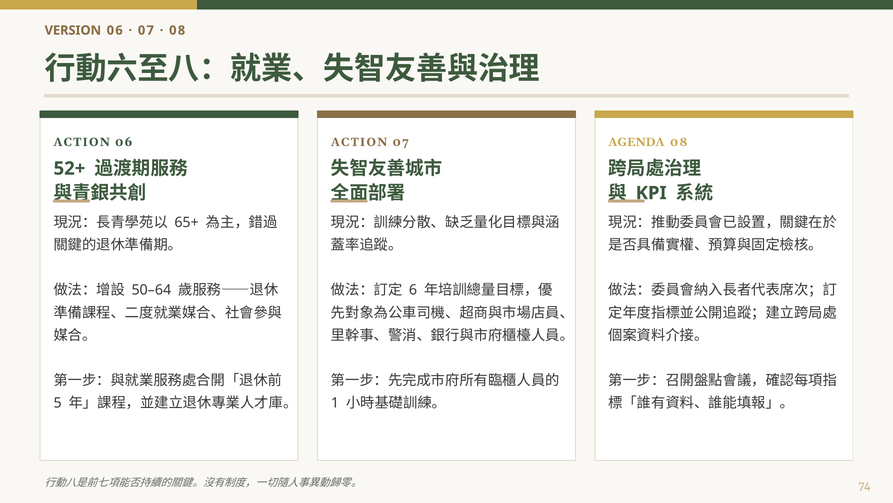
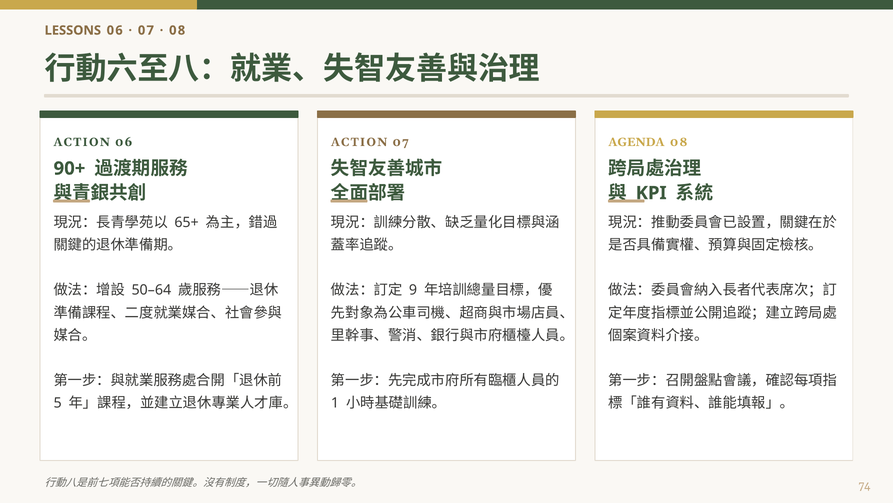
VERSION: VERSION -> LESSONS
52+: 52+ -> 90+
6: 6 -> 9
